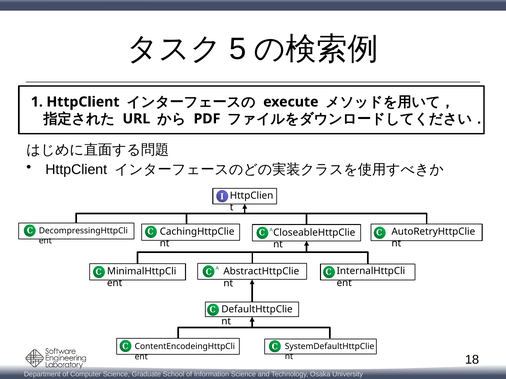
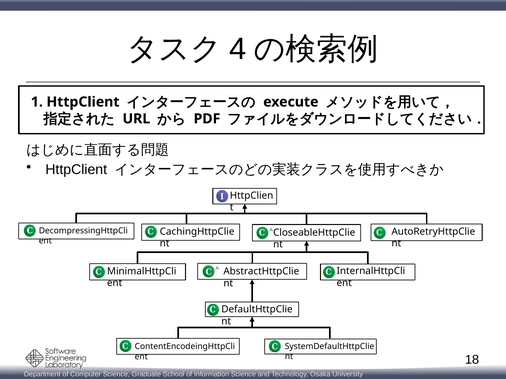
5: 5 -> 4
